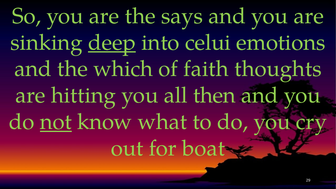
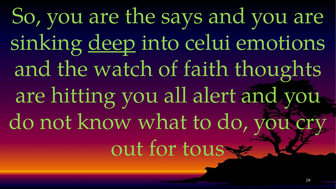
which: which -> watch
then: then -> alert
not underline: present -> none
boat: boat -> tous
